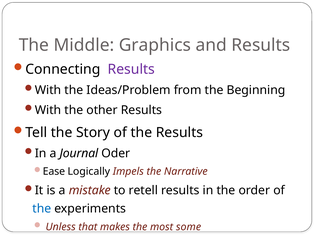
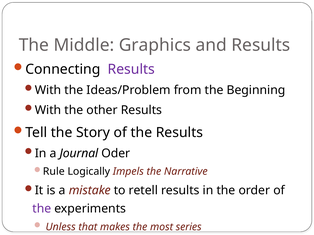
Ease: Ease -> Rule
the at (42, 209) colour: blue -> purple
some: some -> series
